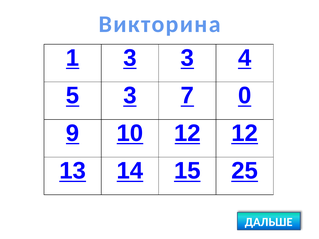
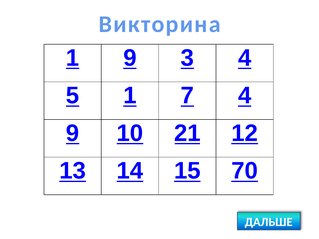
1 3: 3 -> 9
5 3: 3 -> 1
7 0: 0 -> 4
10 12: 12 -> 21
25: 25 -> 70
